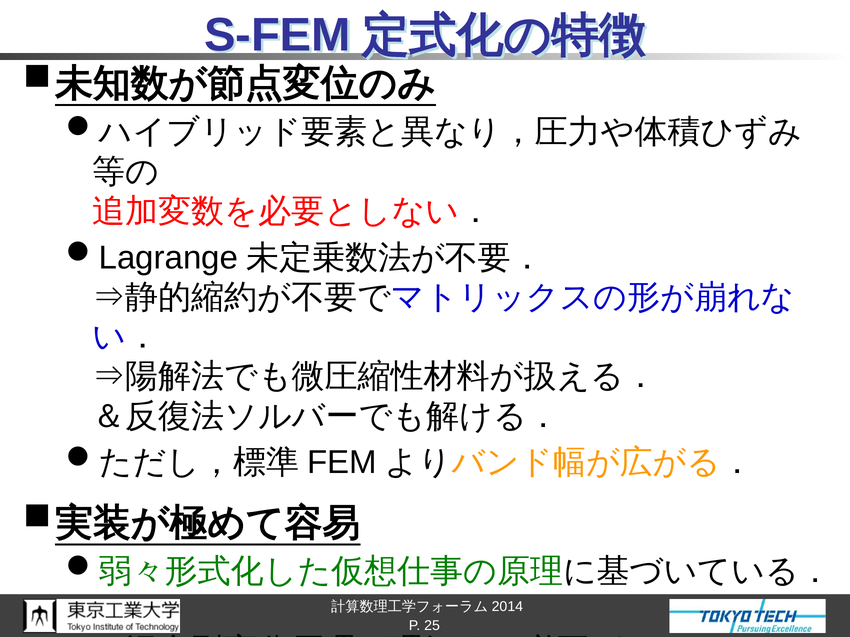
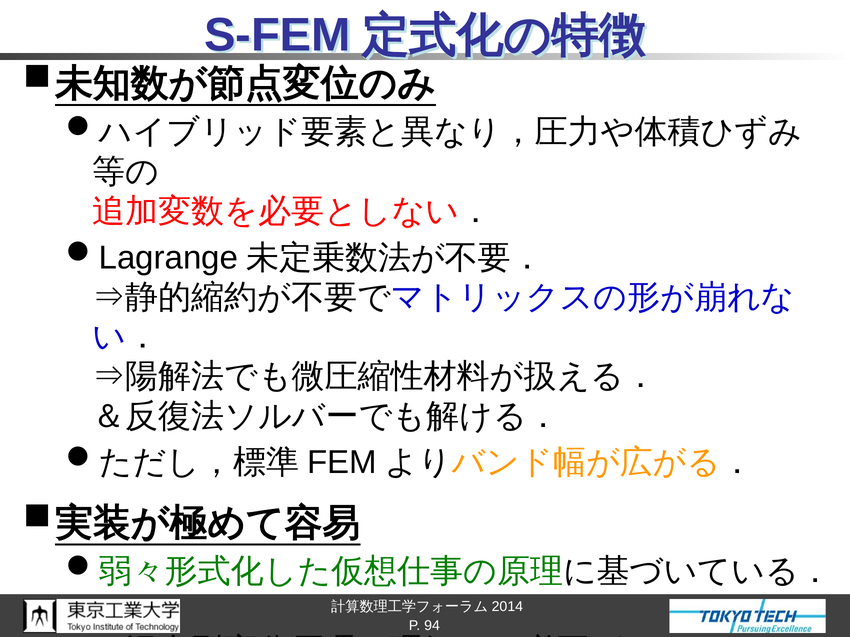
25: 25 -> 94
